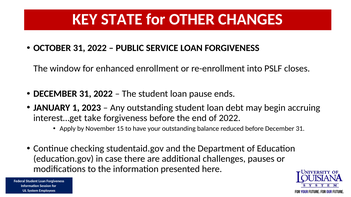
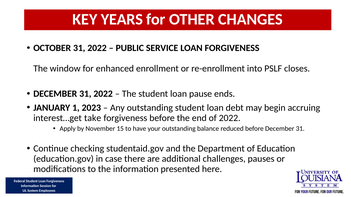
STATE: STATE -> YEARS
